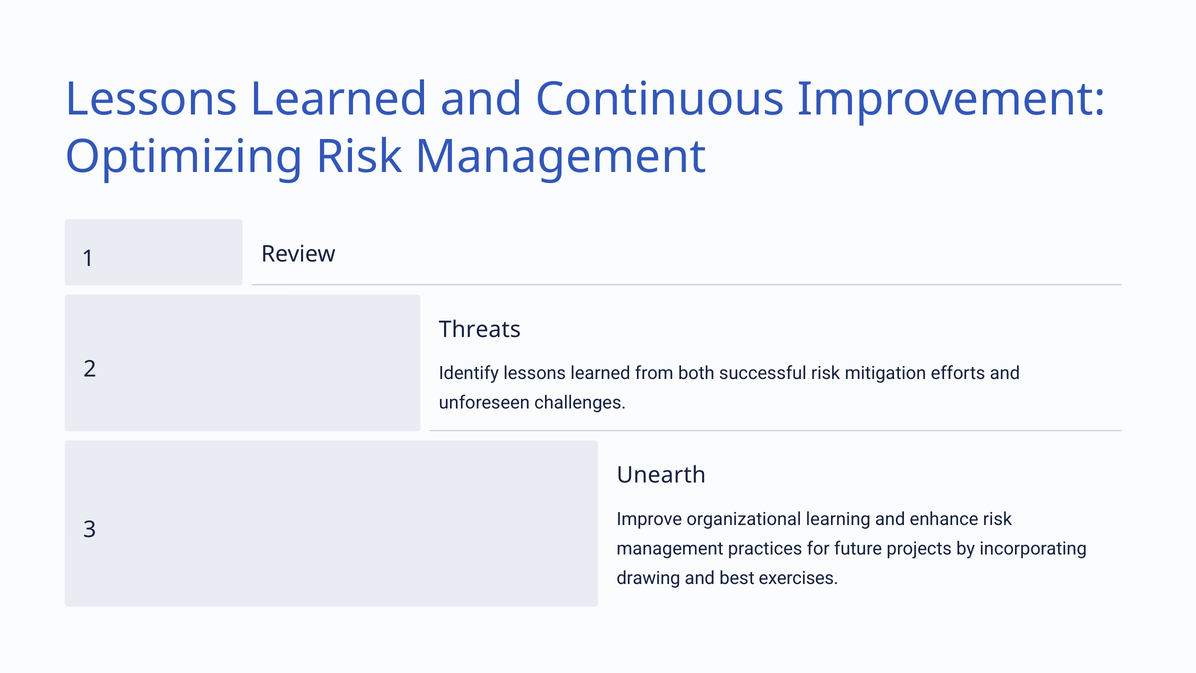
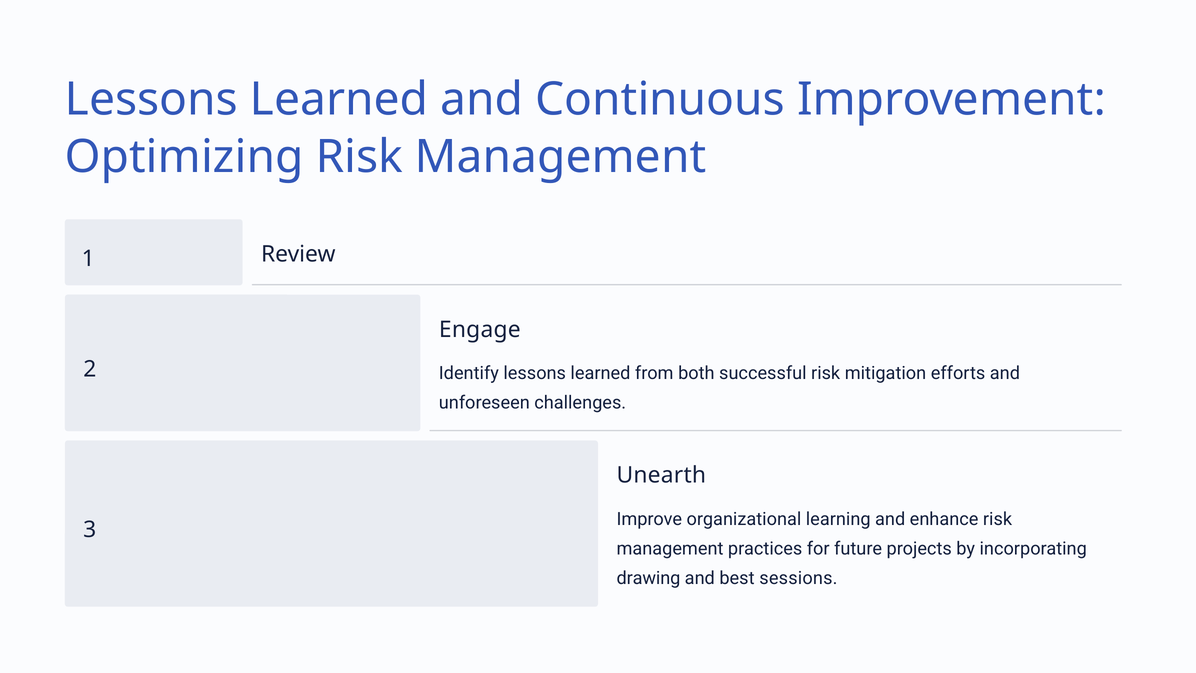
Threats: Threats -> Engage
exercises: exercises -> sessions
